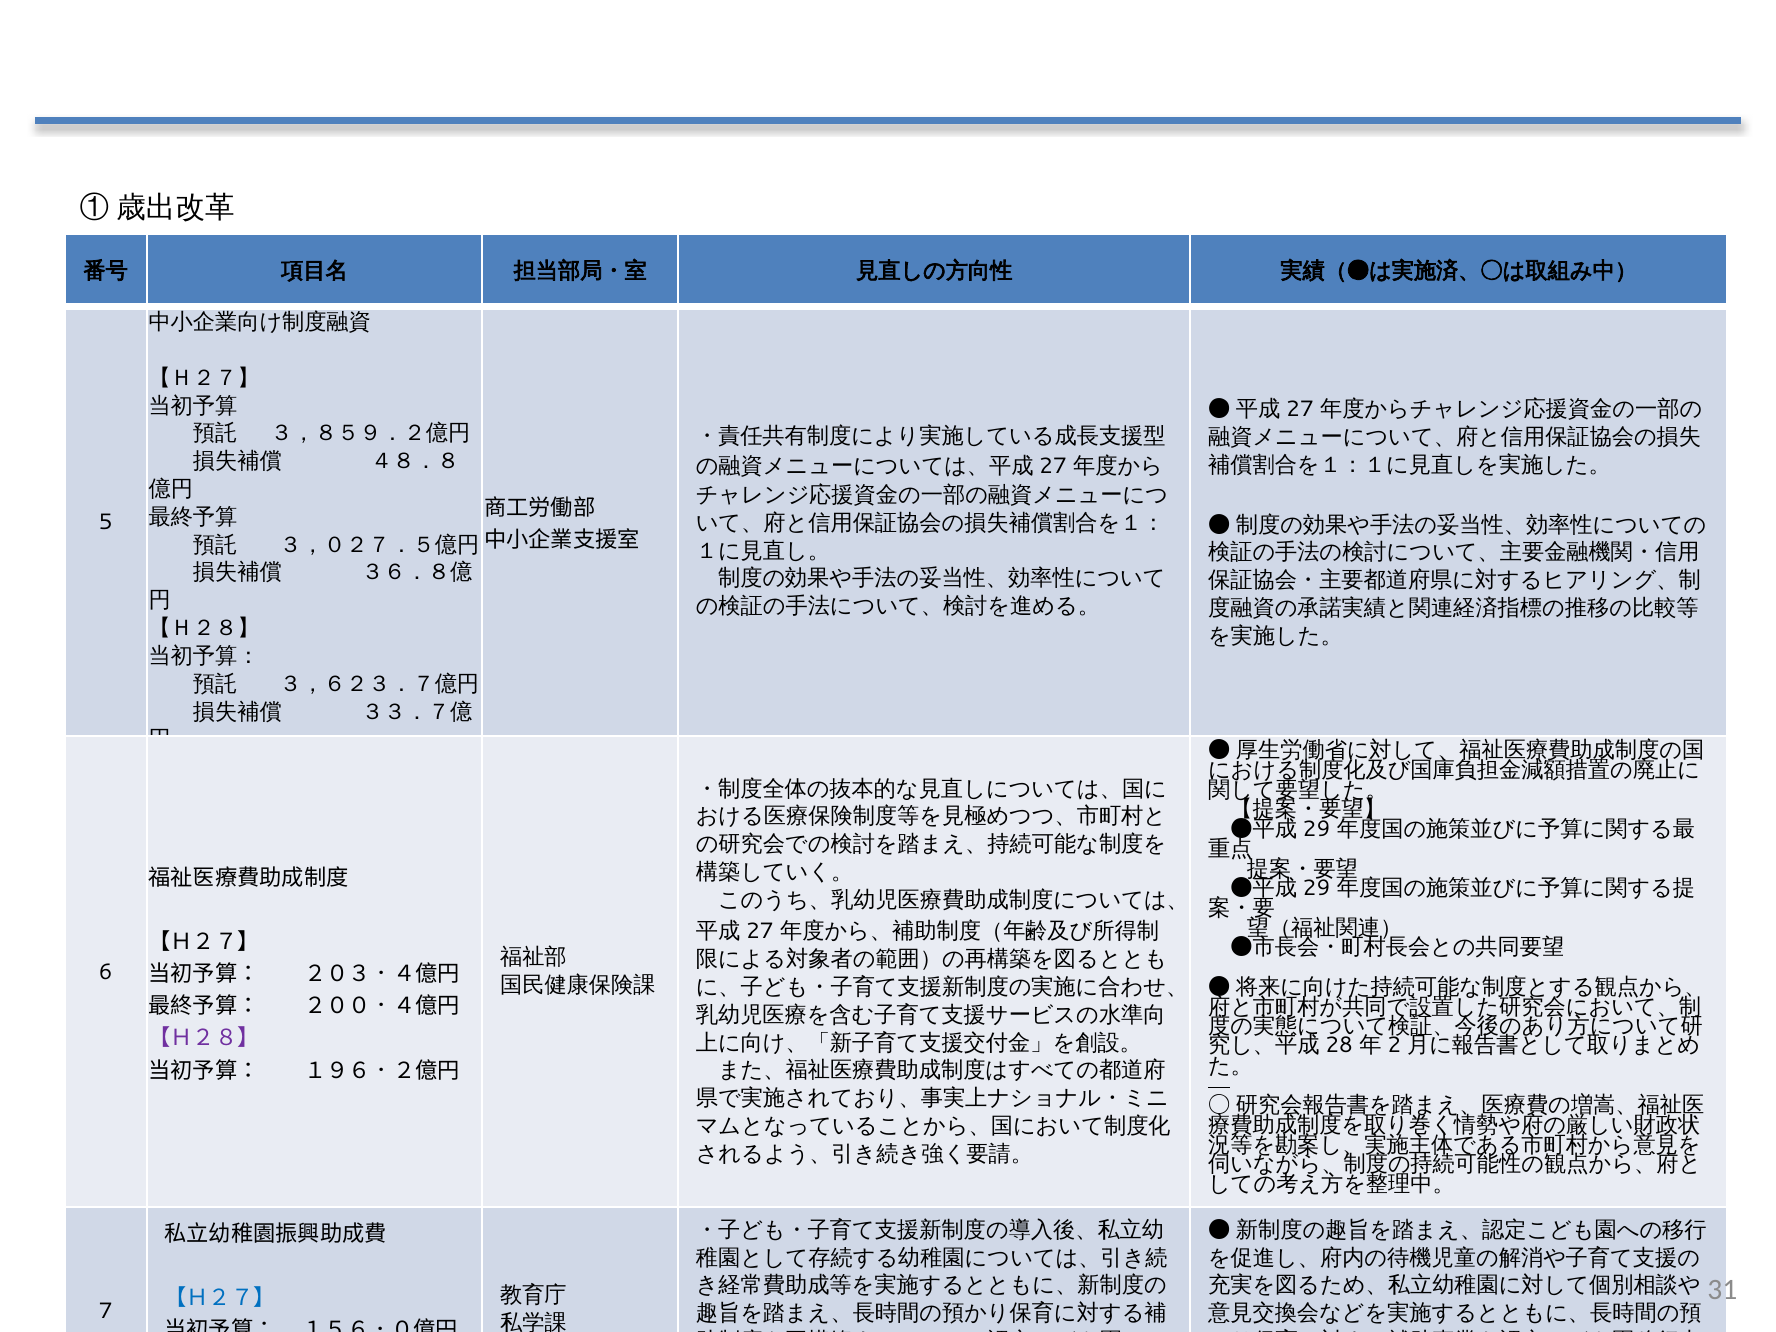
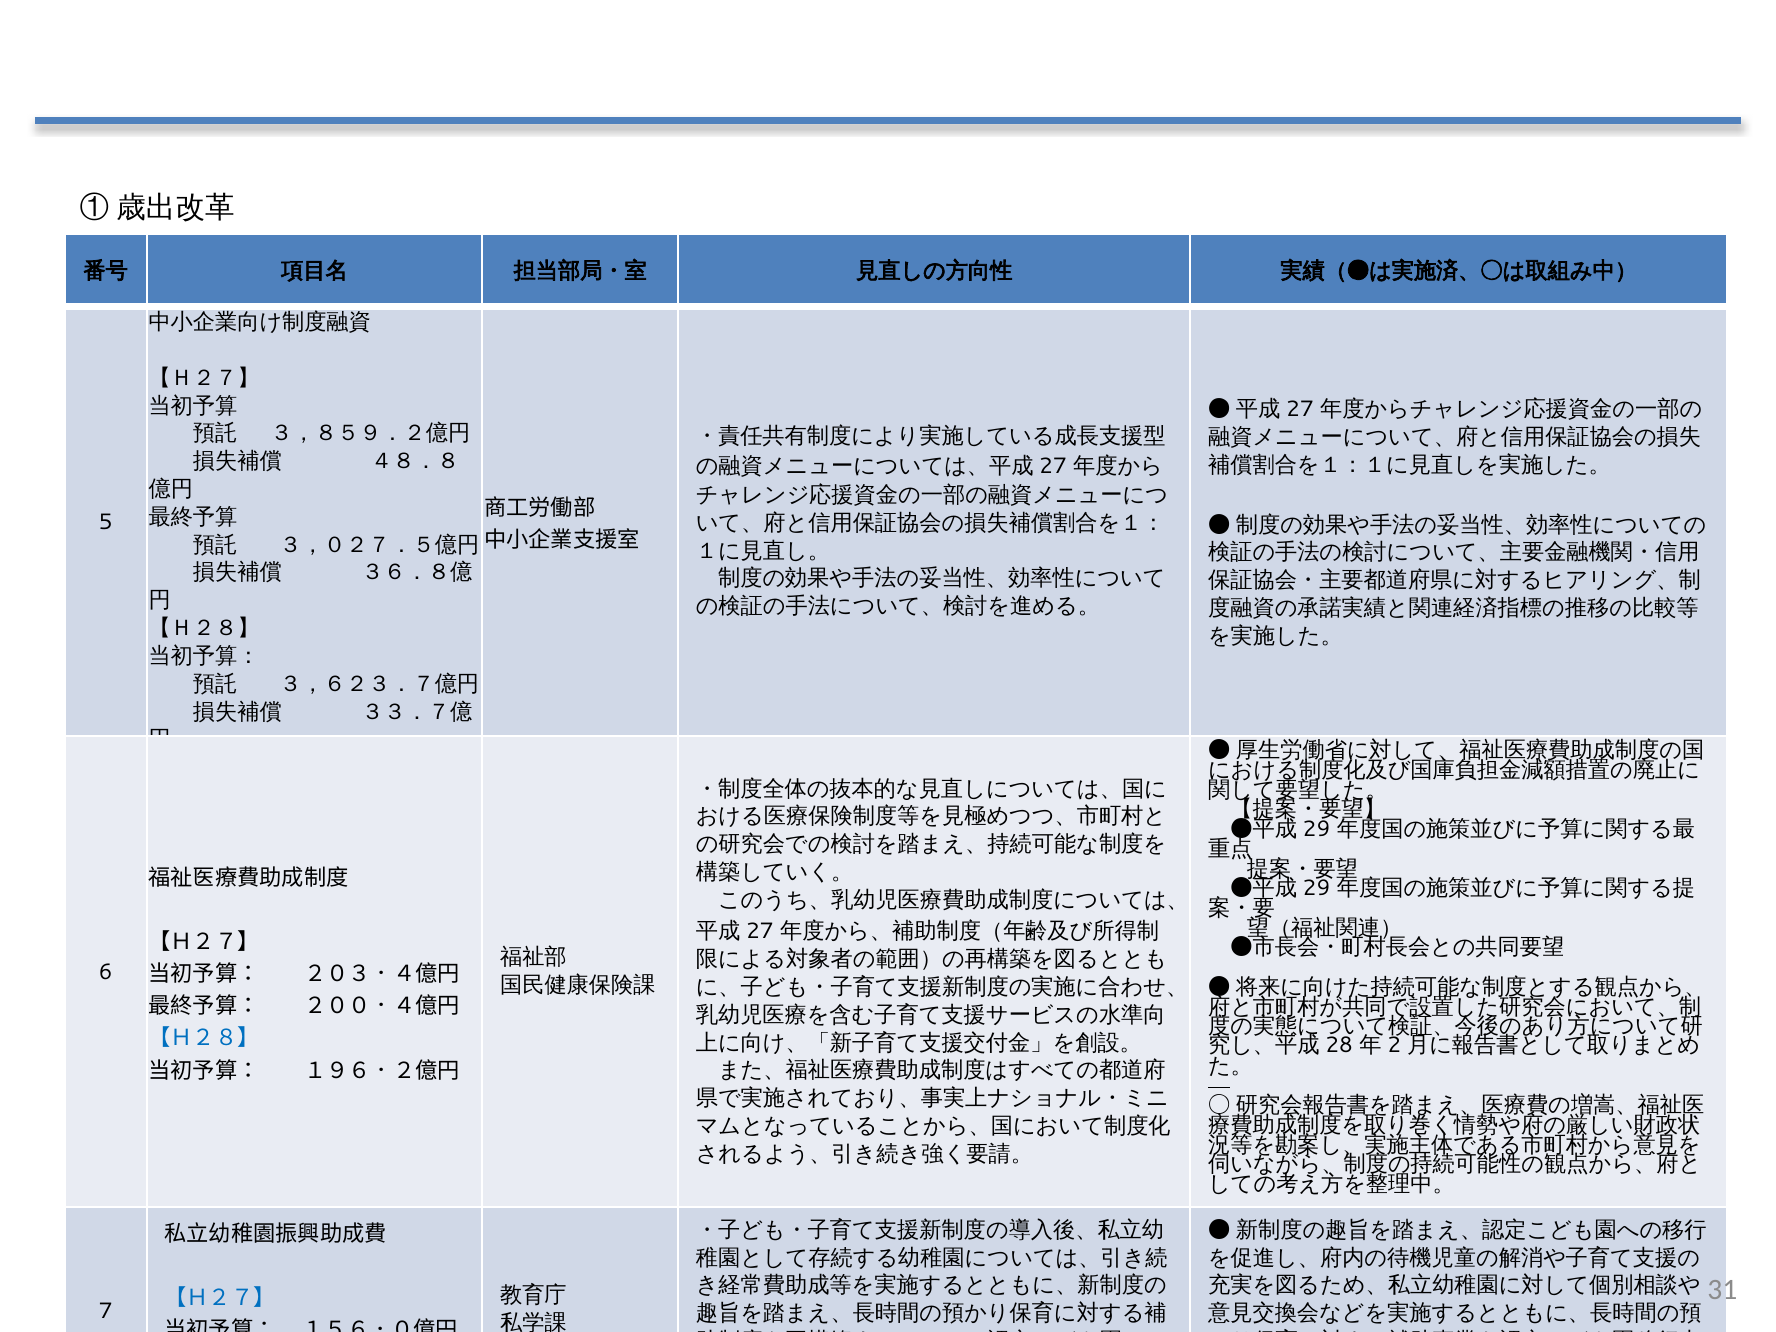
【Ｈ２８】 at (204, 1039) colour: purple -> blue
